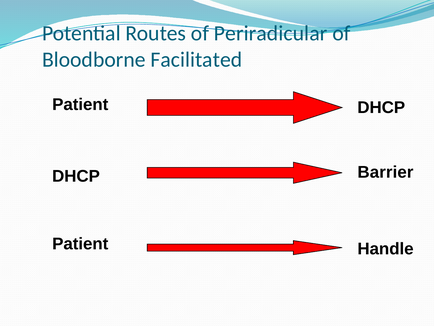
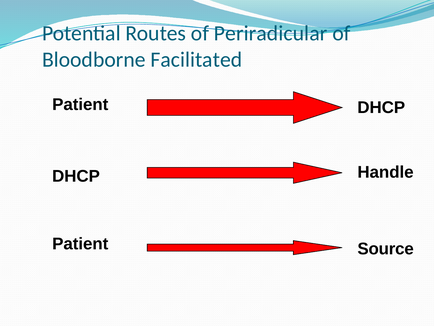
Barrier: Barrier -> Handle
Handle: Handle -> Source
